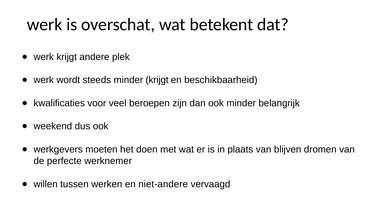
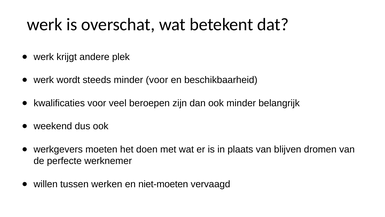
minder krijgt: krijgt -> voor
niet-andere: niet-andere -> niet-moeten
